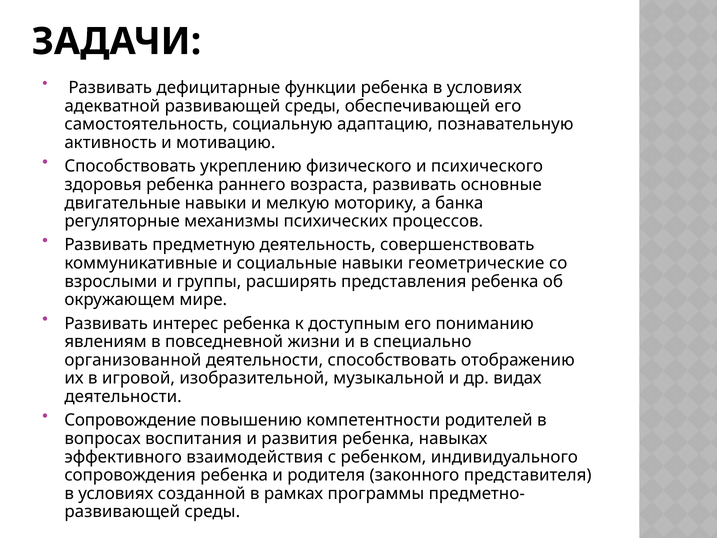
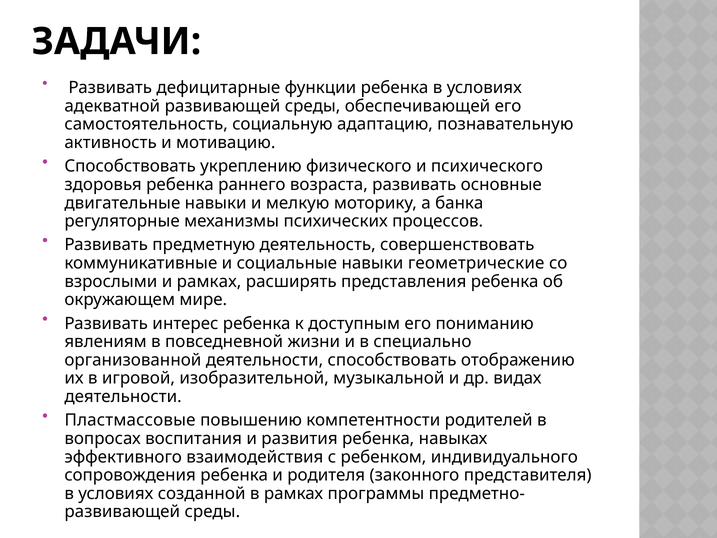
и группы: группы -> рамках
Сопровождение: Сопровождение -> Пластмассовые
